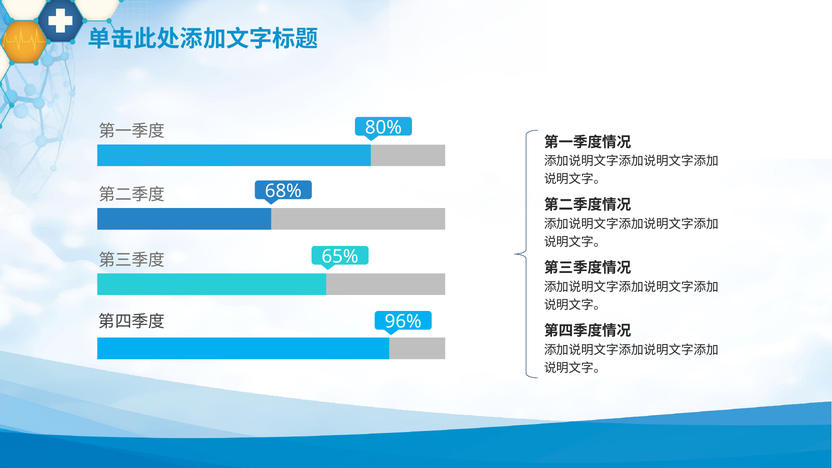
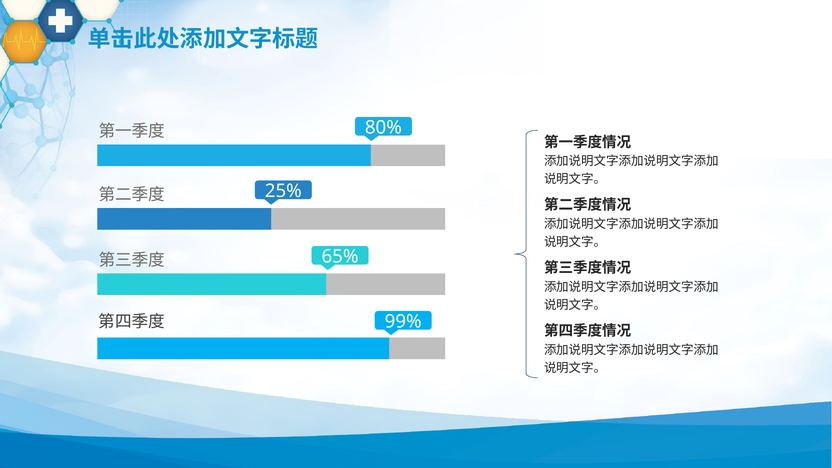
68%: 68% -> 25%
96%: 96% -> 99%
